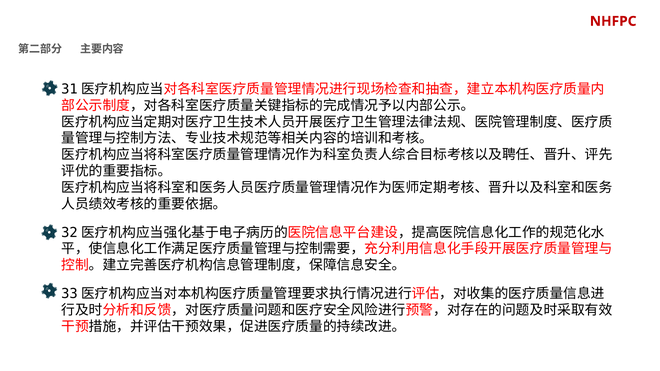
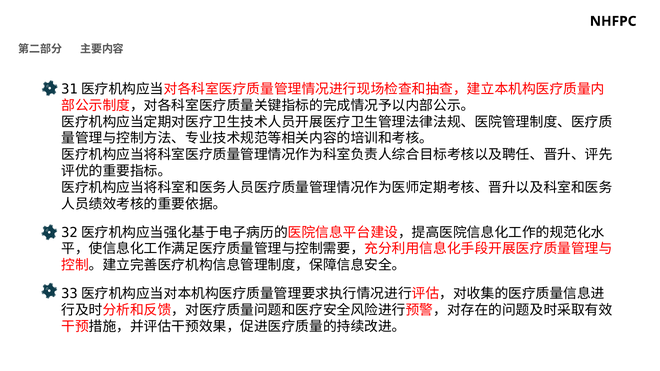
NHFPC colour: red -> black
